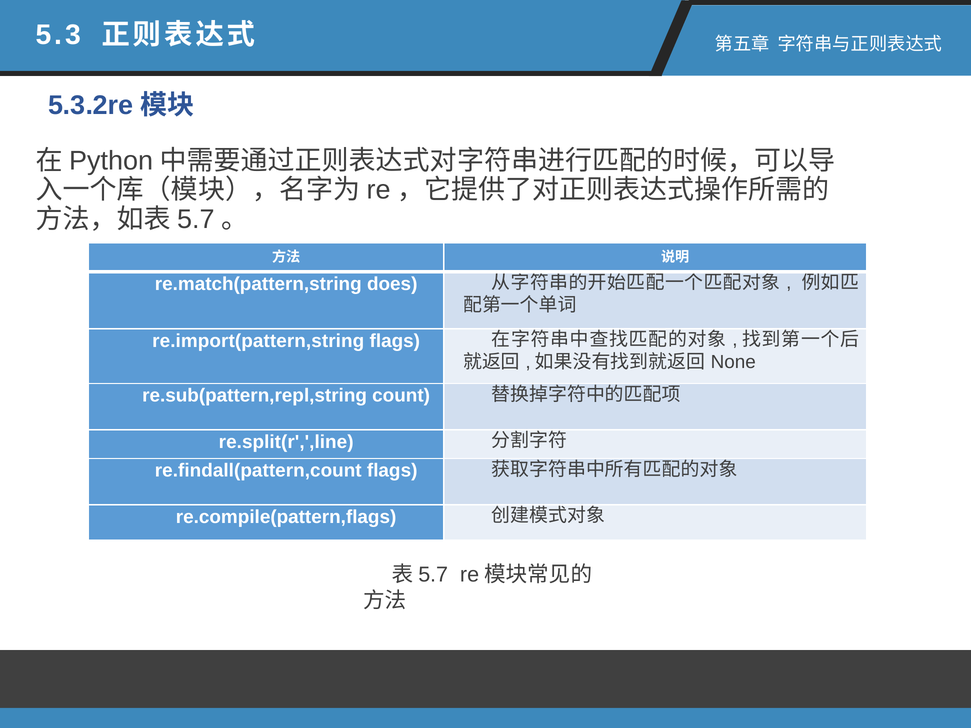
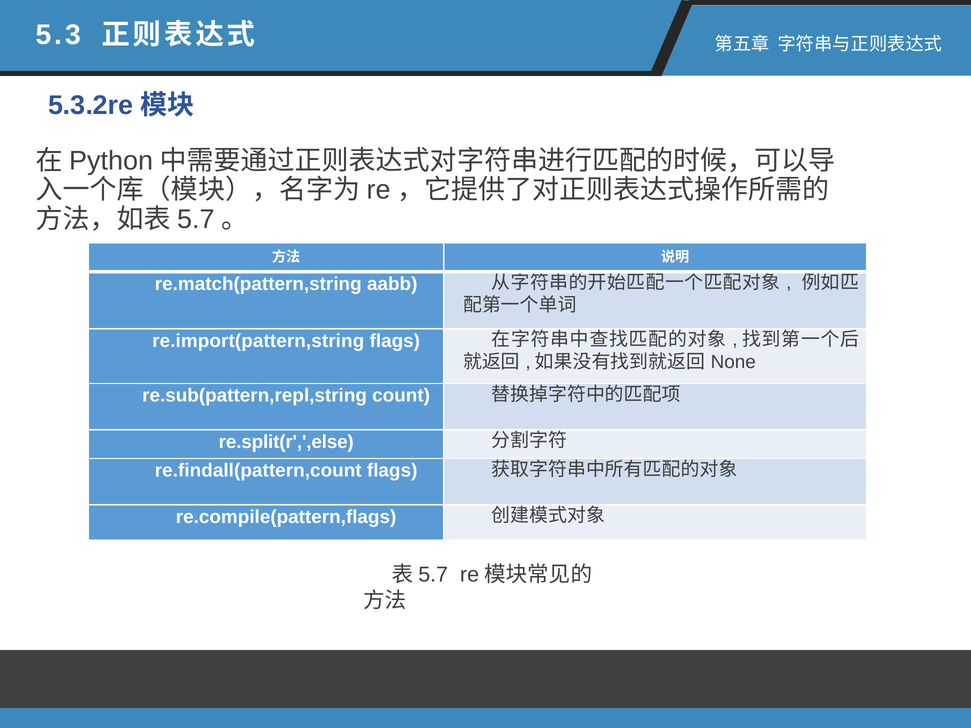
does: does -> aabb
re.split(r',',line: re.split(r',',line -> re.split(r',',else
